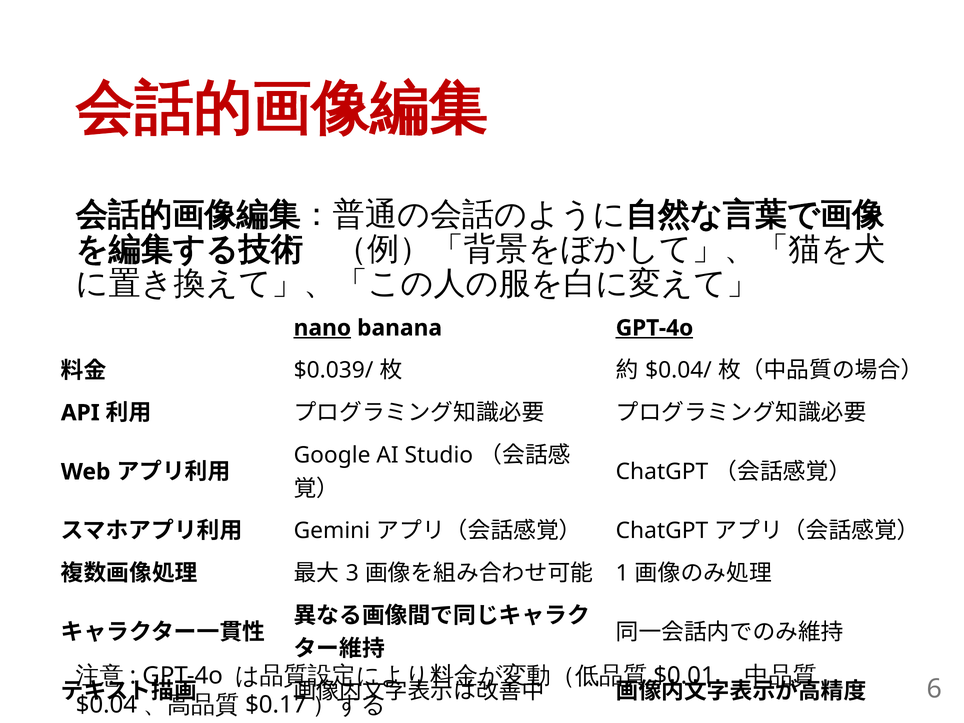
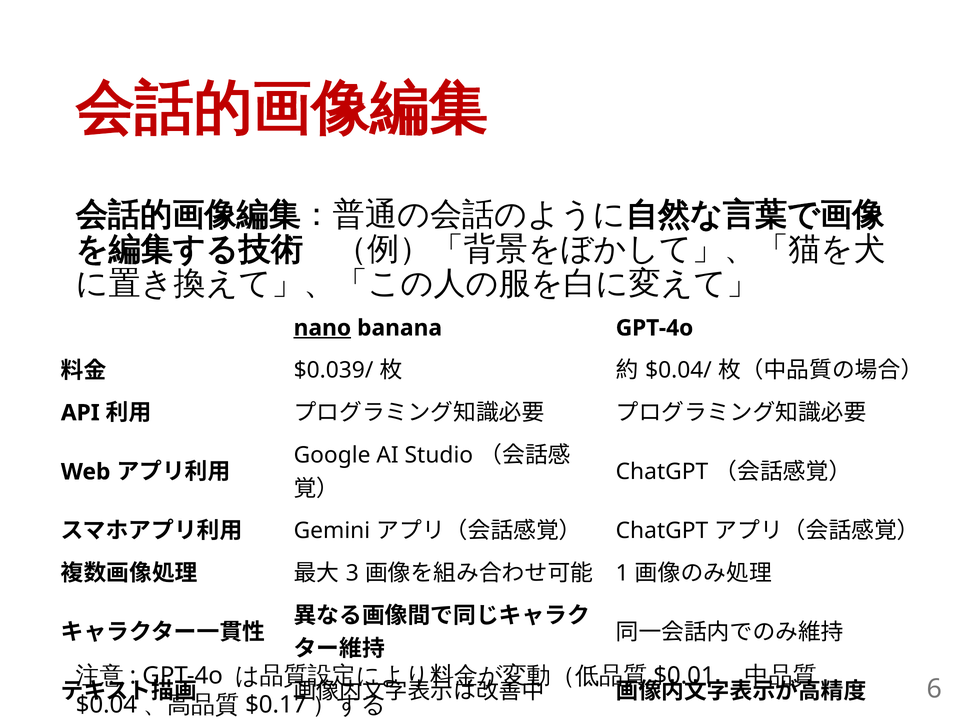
GPT-4o at (655, 328) underline: present -> none
